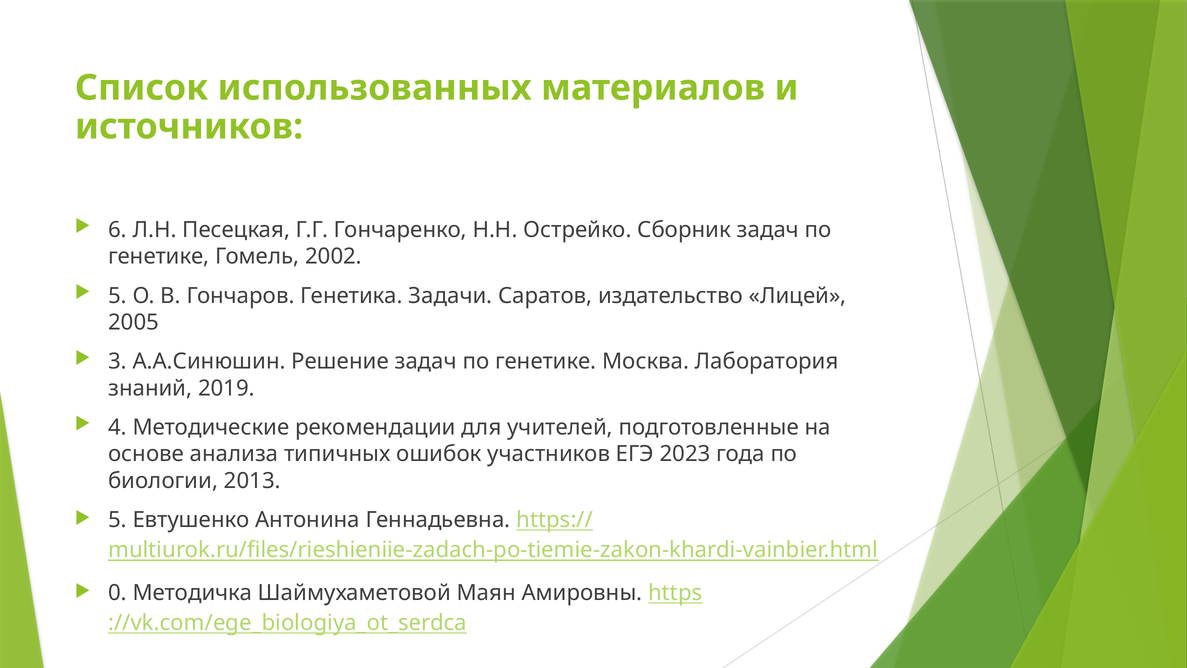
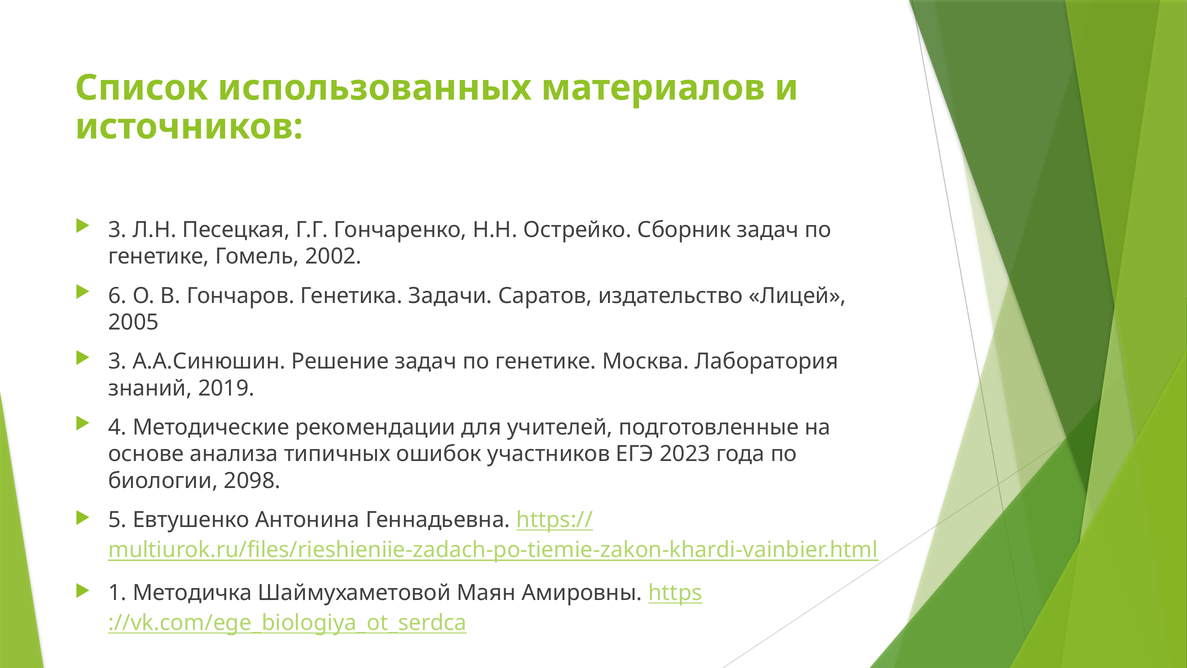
6 at (118, 230): 6 -> 3
5 at (118, 296): 5 -> 6
2013: 2013 -> 2098
0: 0 -> 1
